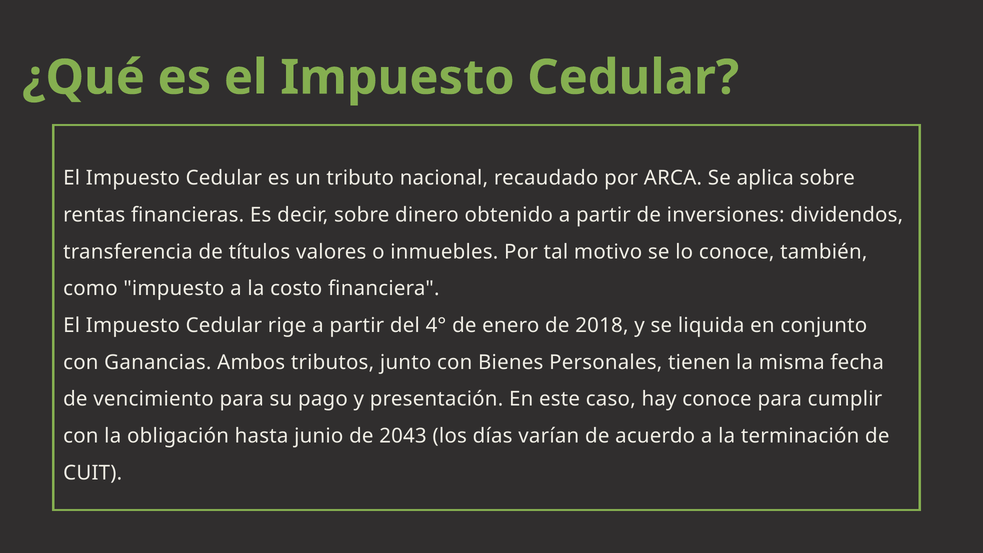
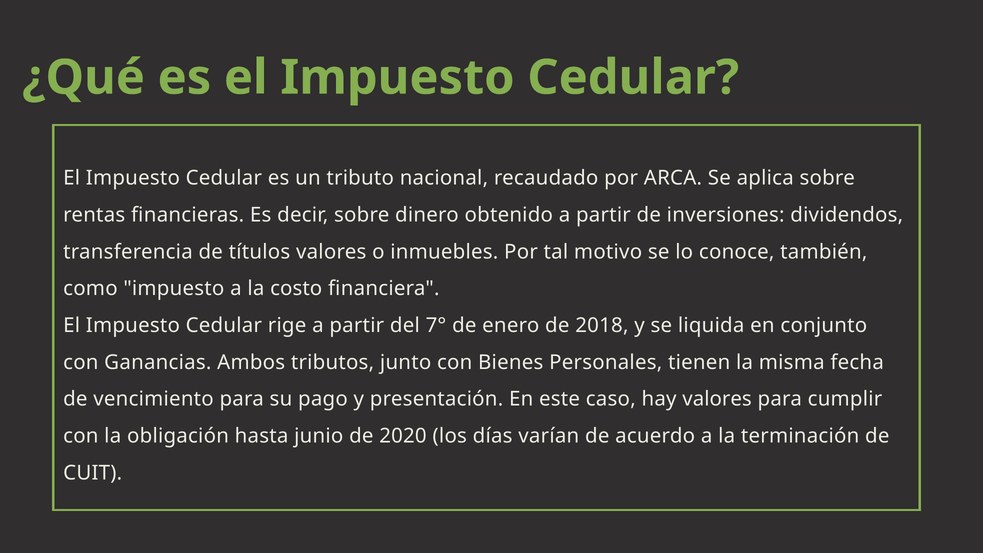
4°: 4° -> 7°
hay conoce: conoce -> valores
2043: 2043 -> 2020
